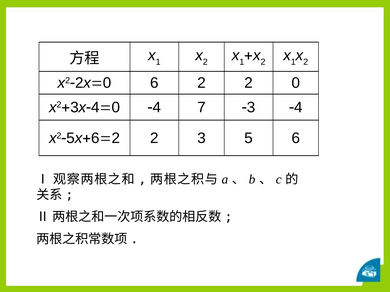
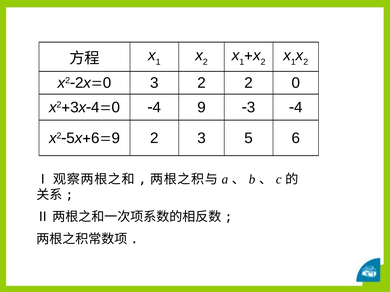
0 6: 6 -> 3
7 at (202, 107): 7 -> 9
2 at (116, 138): 2 -> 9
